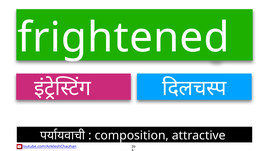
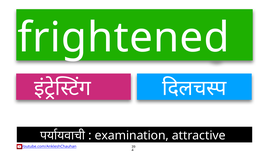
composition: composition -> examination
